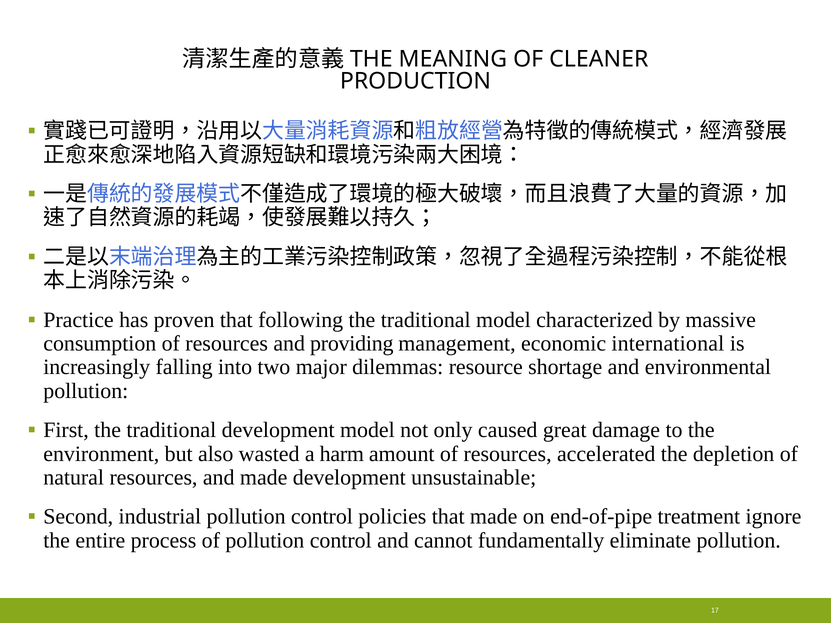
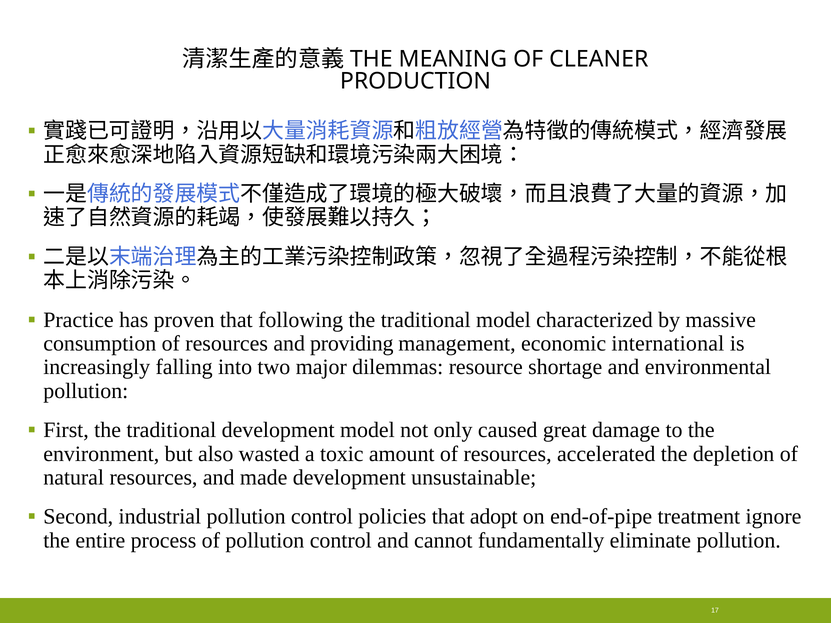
harm: harm -> toxic
that made: made -> adopt
